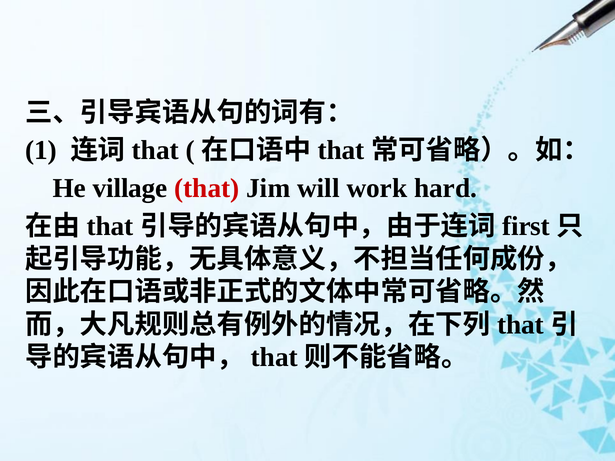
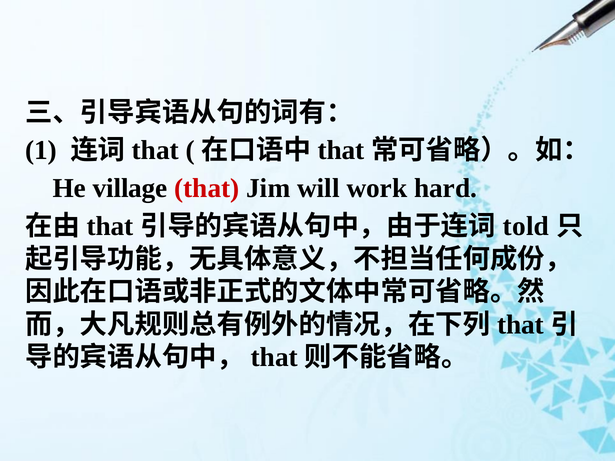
first: first -> told
